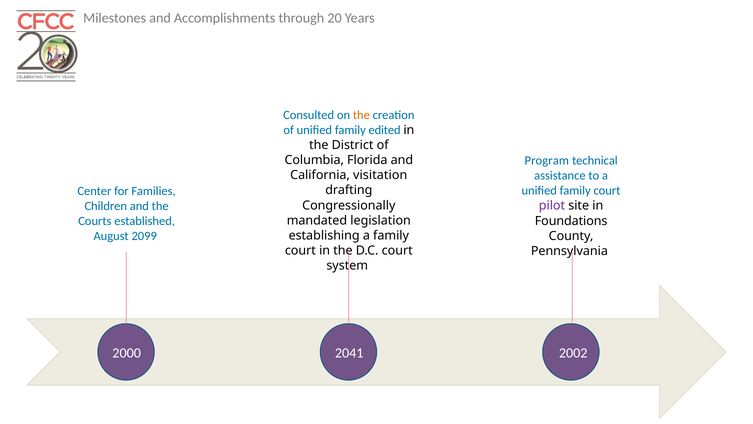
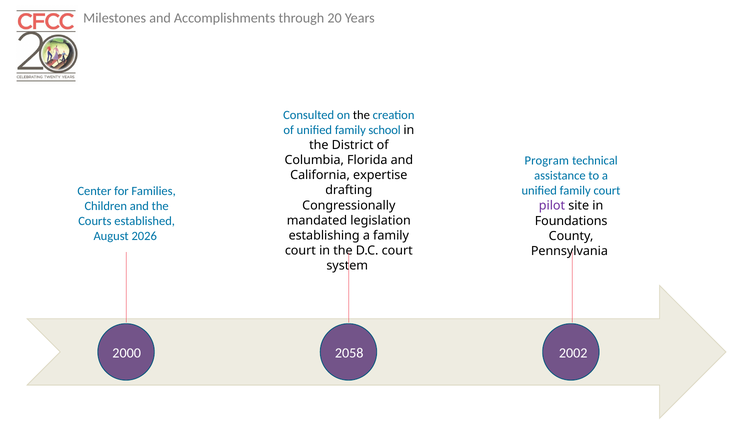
the at (361, 115) colour: orange -> black
edited: edited -> school
visitation: visitation -> expertise
2099: 2099 -> 2026
2041: 2041 -> 2058
